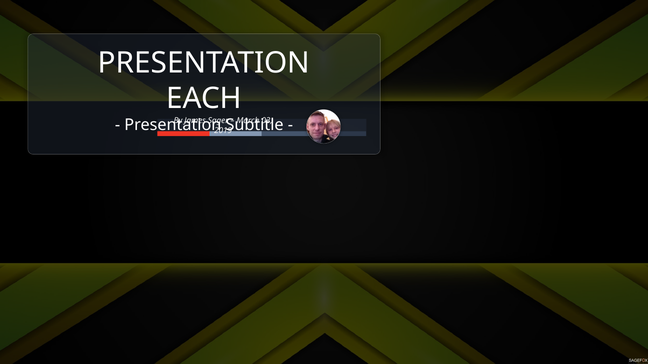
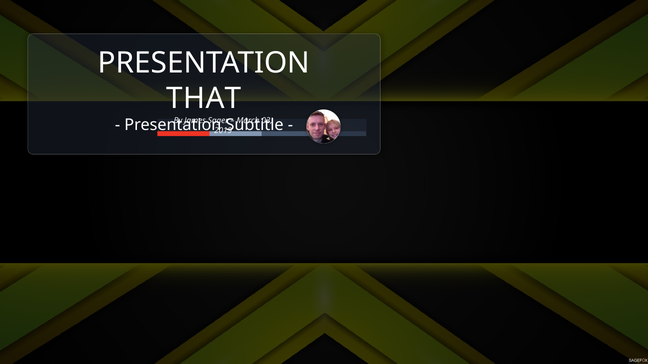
EACH: EACH -> THAT
